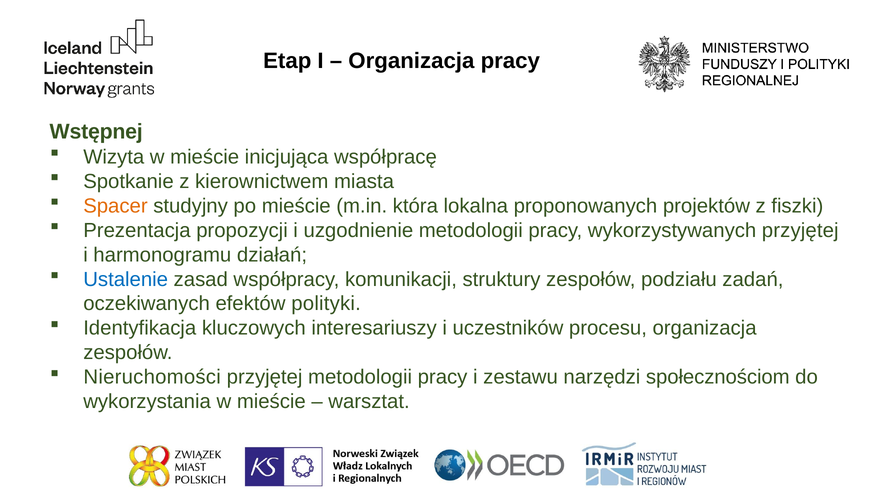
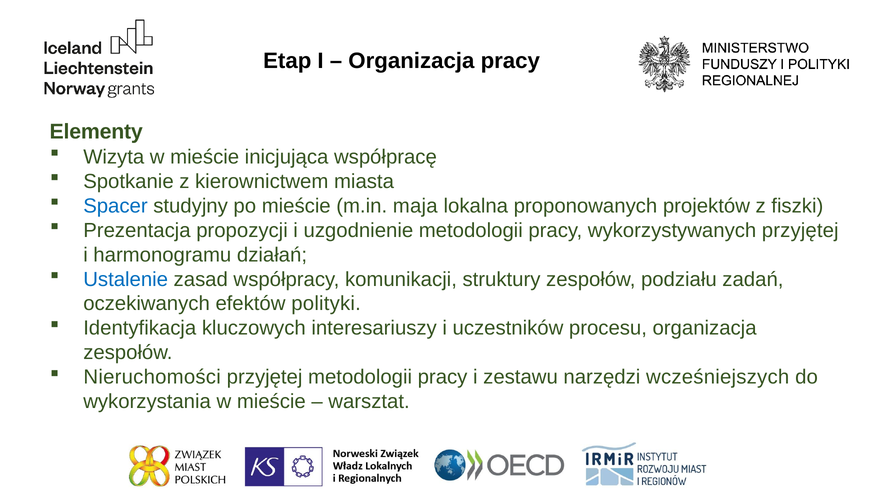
Wstępnej: Wstępnej -> Elementy
Spacer colour: orange -> blue
która: która -> maja
społecznościom: społecznościom -> wcześniejszych
